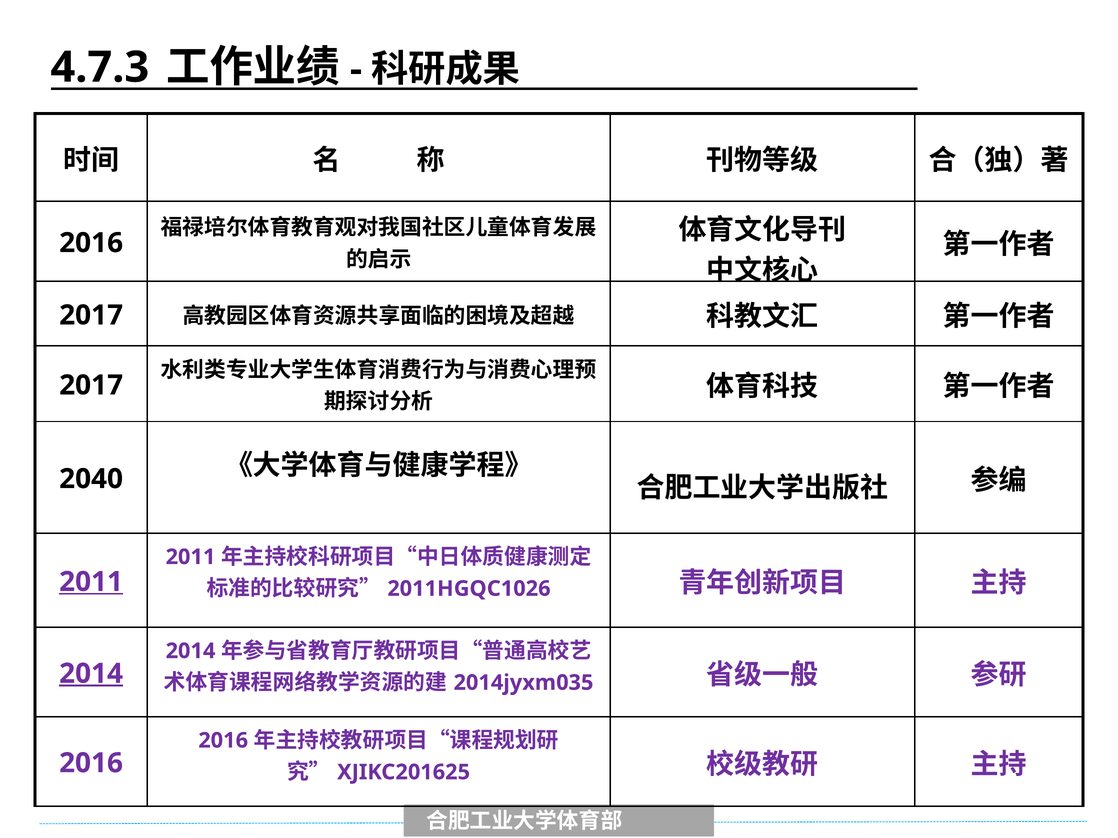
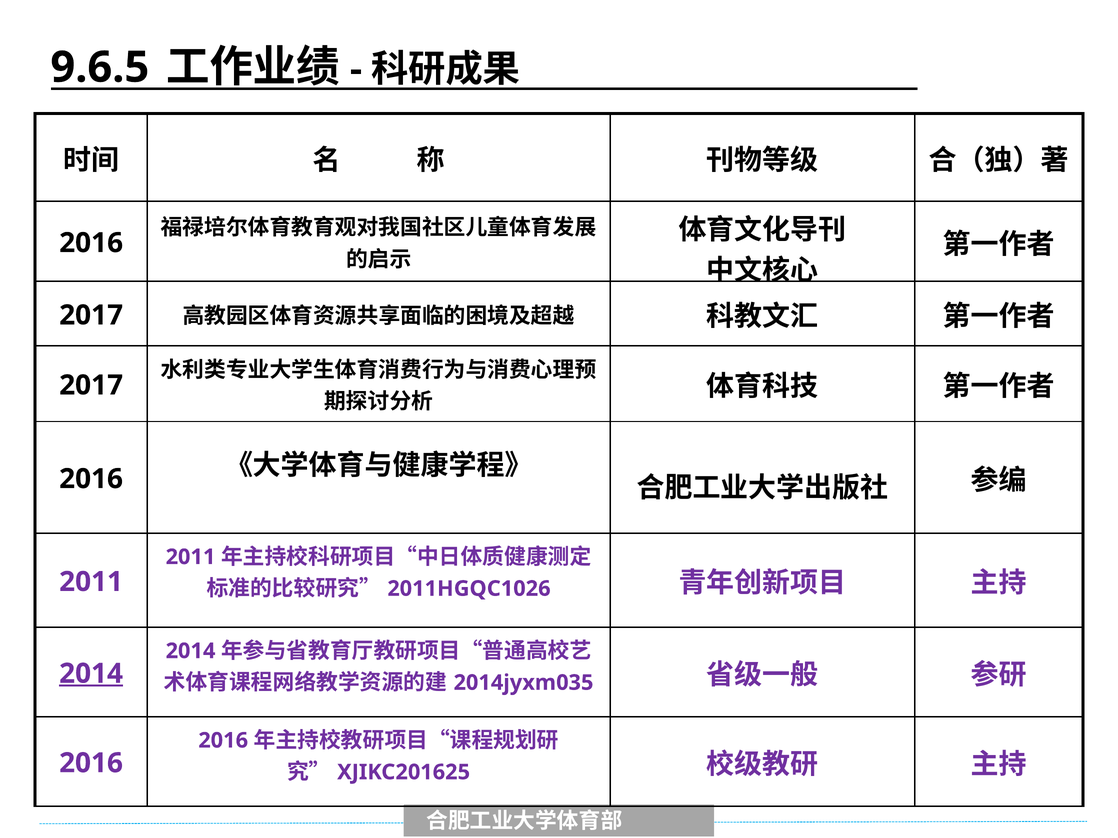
4.7.3: 4.7.3 -> 9.6.5
2040 at (91, 479): 2040 -> 2016
2011 at (91, 582) underline: present -> none
